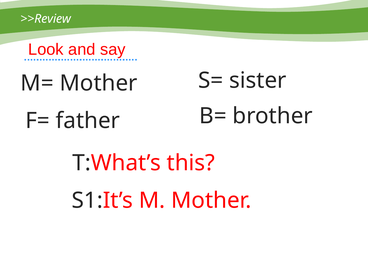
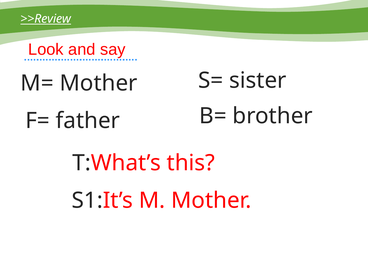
>>Review underline: none -> present
